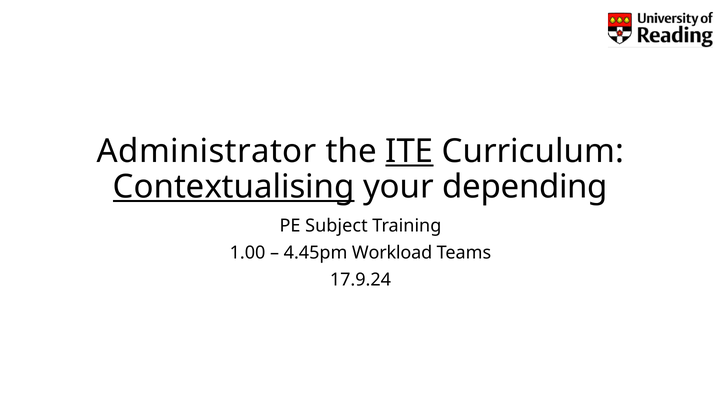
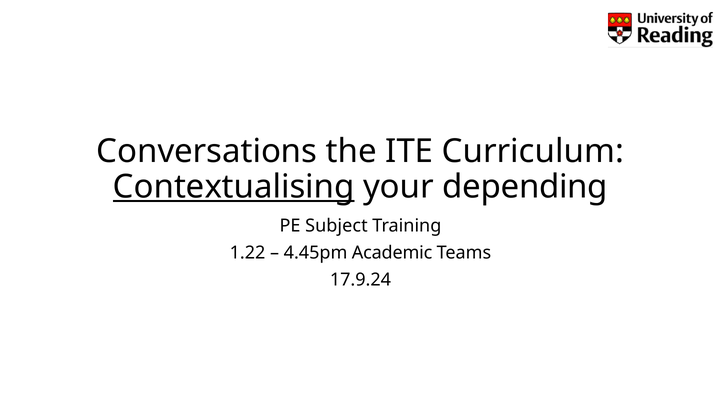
Administrator: Administrator -> Conversations
ITE underline: present -> none
1.00: 1.00 -> 1.22
Workload: Workload -> Academic
